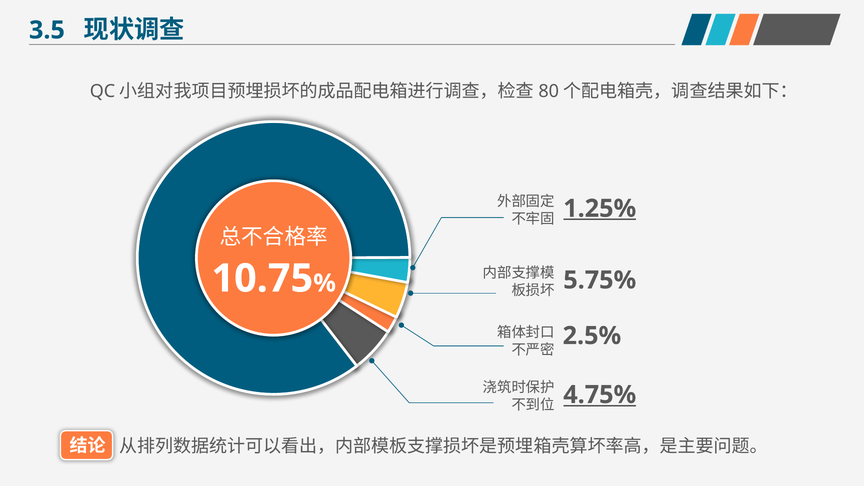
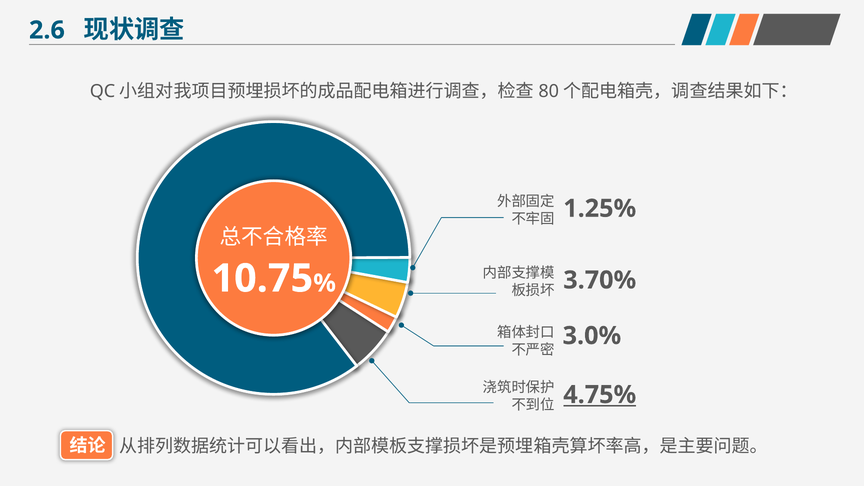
3.5: 3.5 -> 2.6
1.25% underline: present -> none
5.75%: 5.75% -> 3.70%
2.5%: 2.5% -> 3.0%
